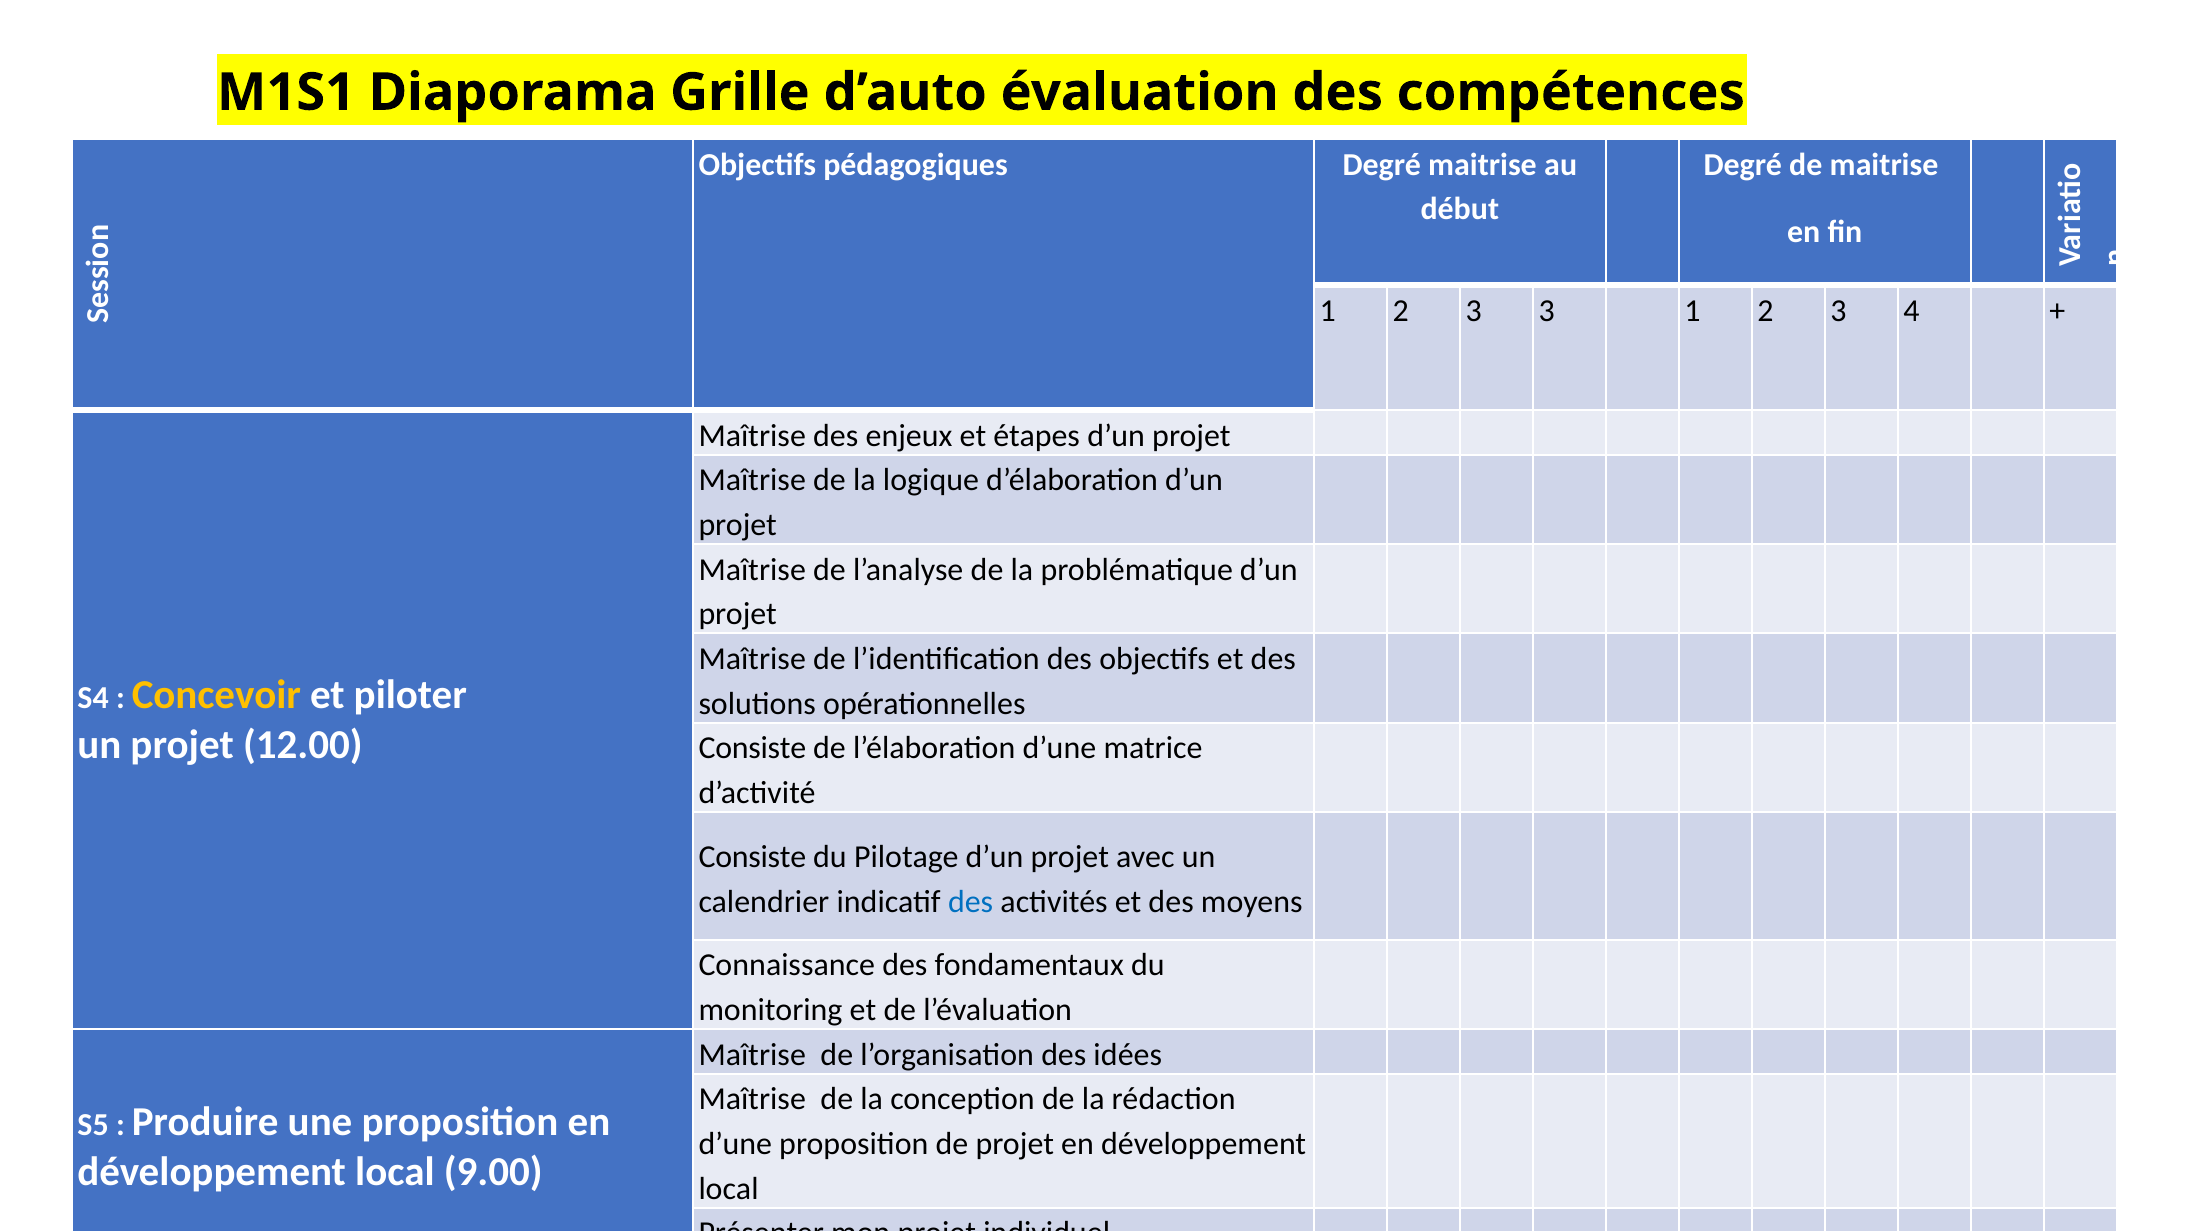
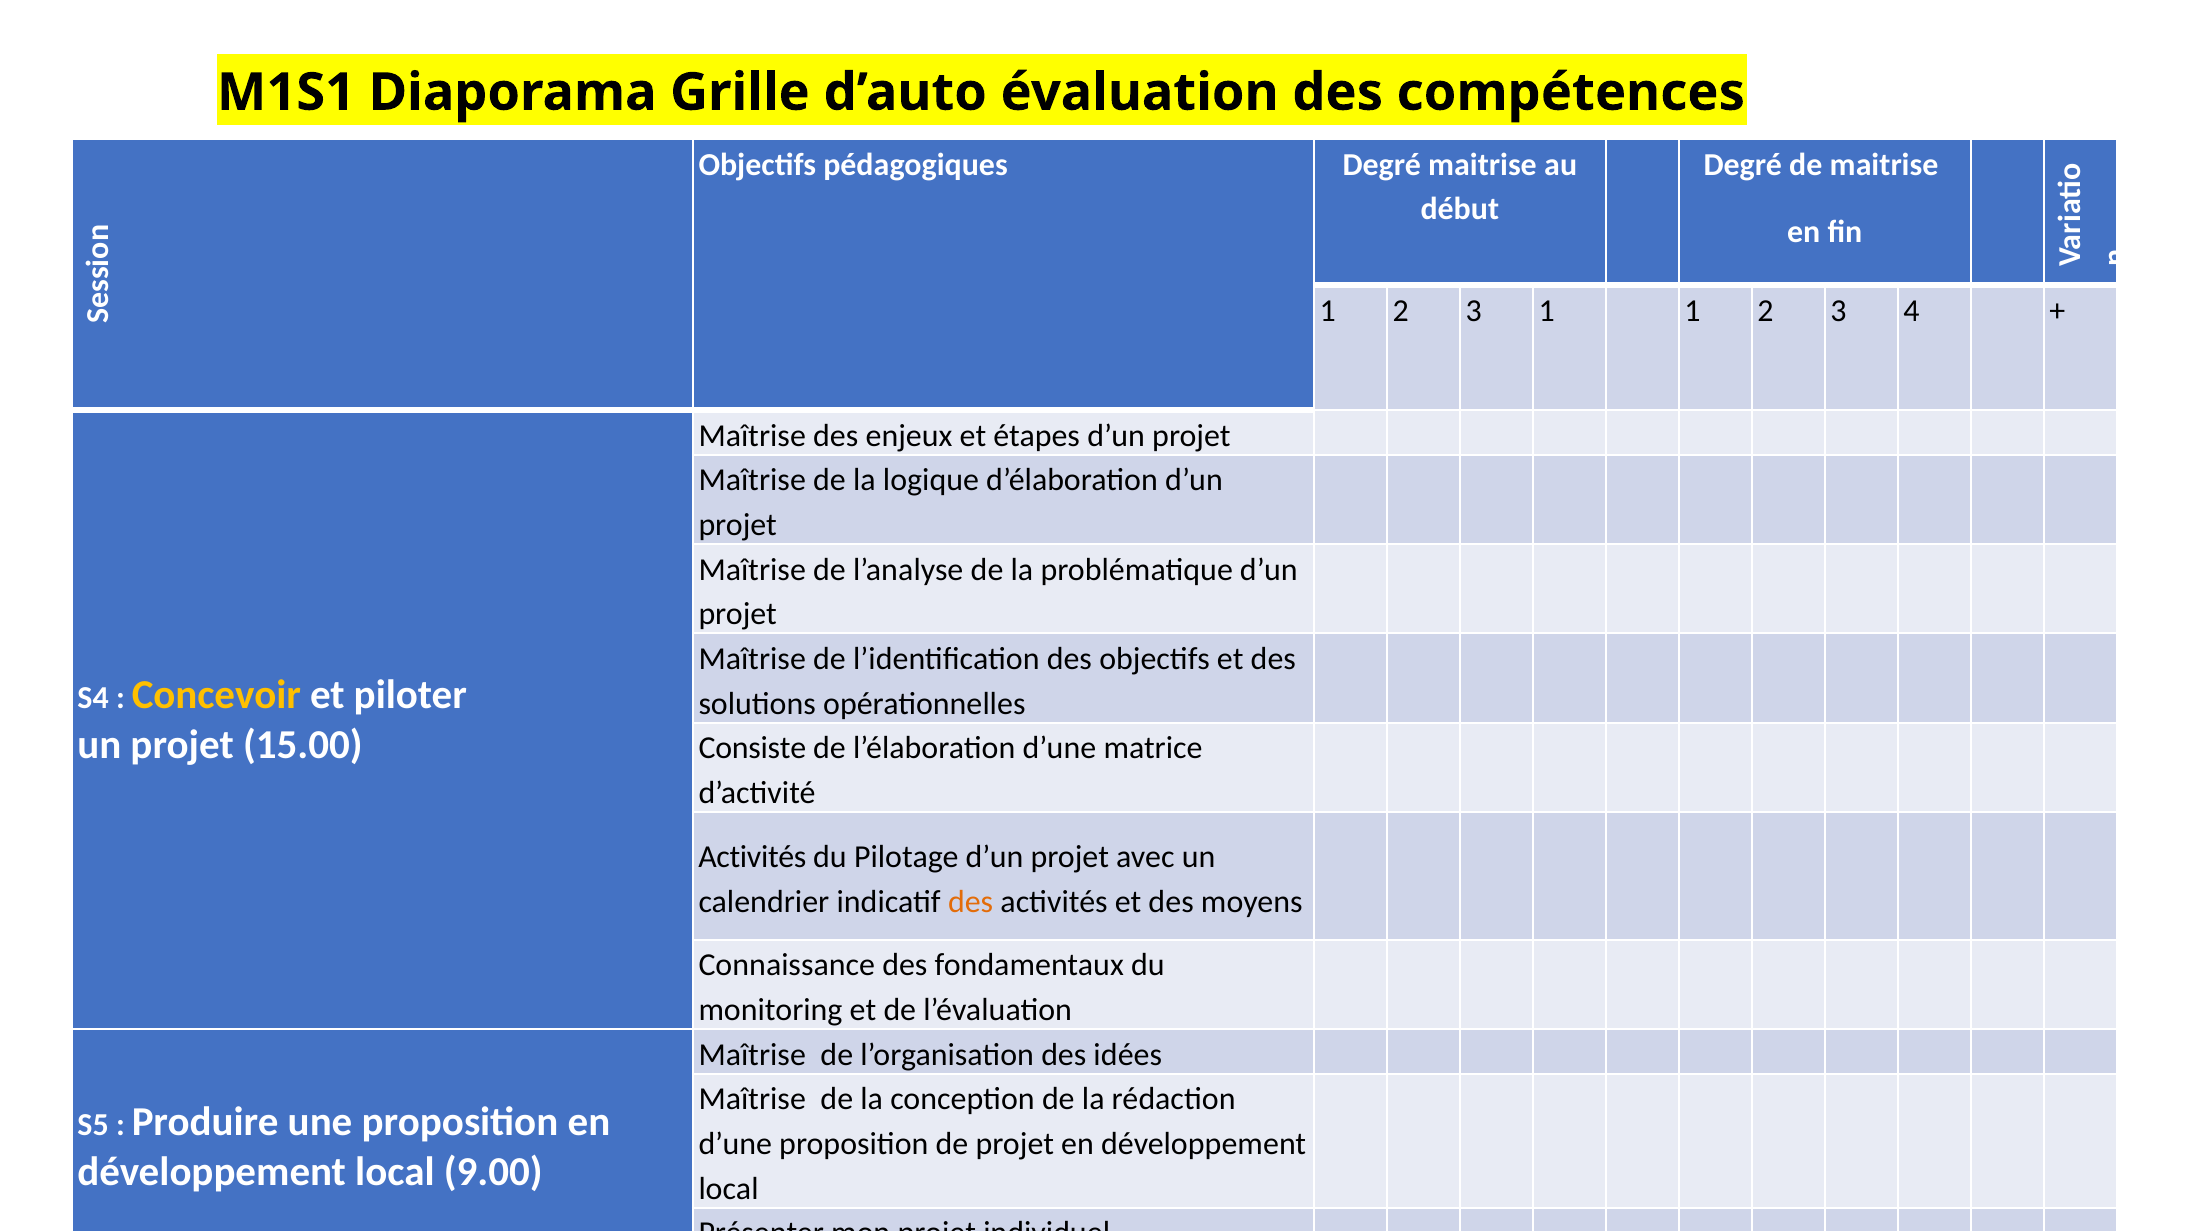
3 3: 3 -> 1
12.00: 12.00 -> 15.00
Consiste at (752, 857): Consiste -> Activités
des at (971, 902) colour: blue -> orange
